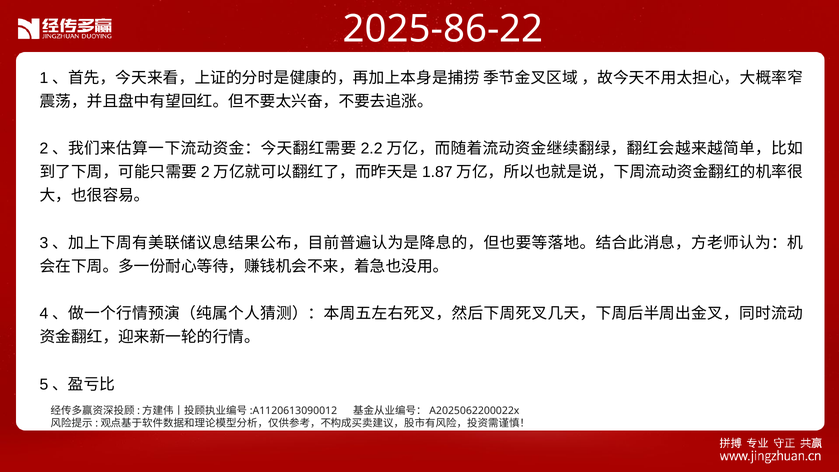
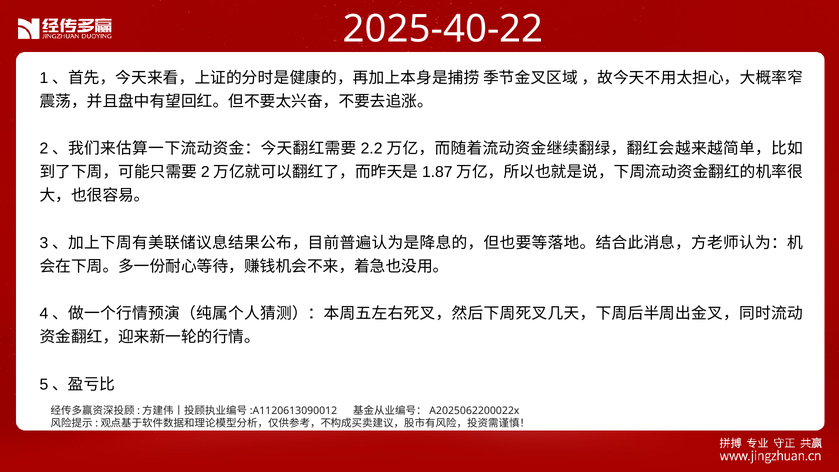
2025-86-22: 2025-86-22 -> 2025-40-22
